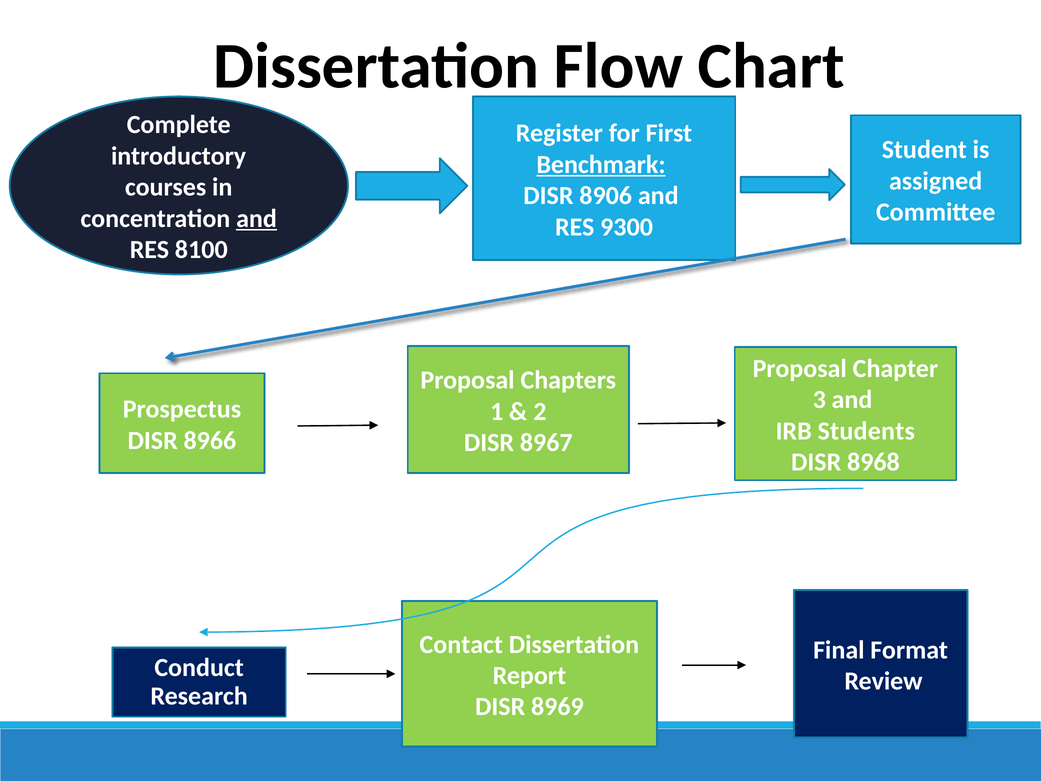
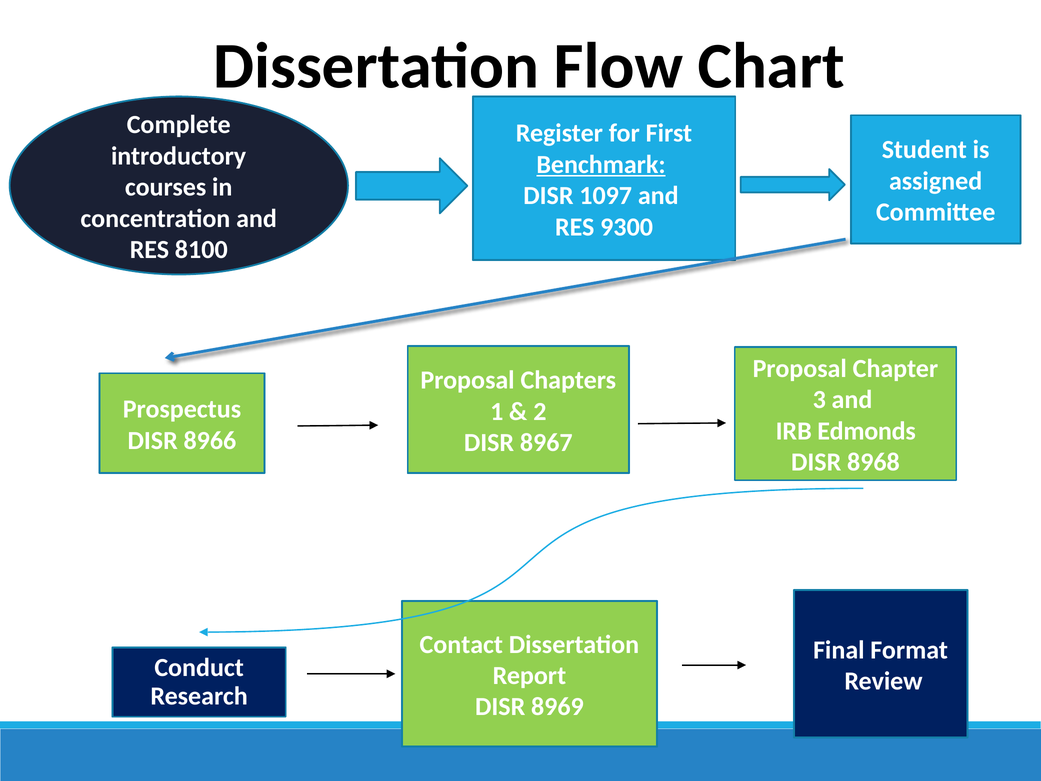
8906: 8906 -> 1097
and at (257, 218) underline: present -> none
Students: Students -> Edmonds
